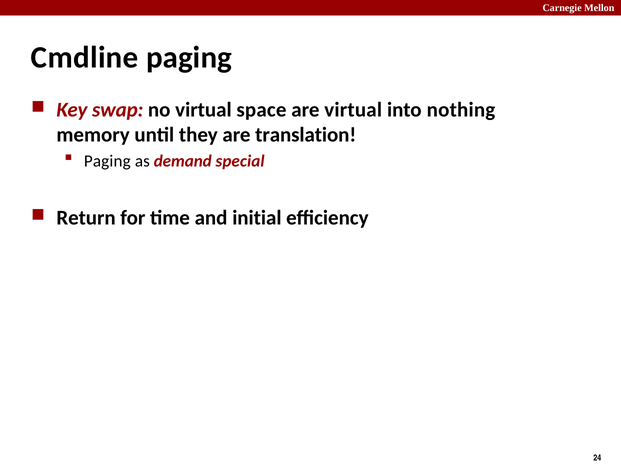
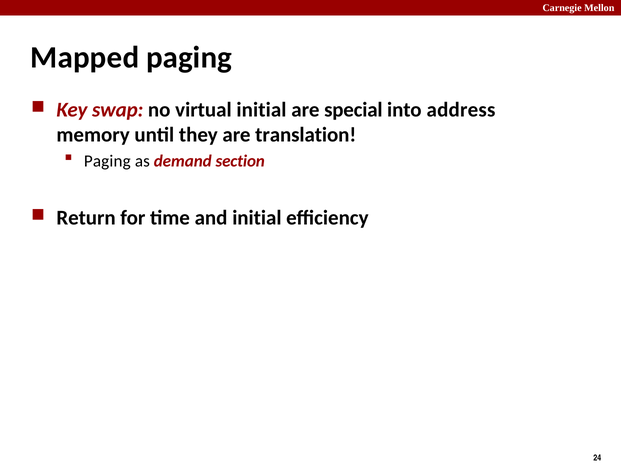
Cmdline: Cmdline -> Mapped
virtual space: space -> initial
are virtual: virtual -> special
nothing: nothing -> address
special: special -> section
